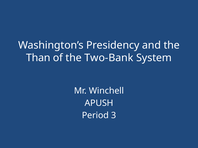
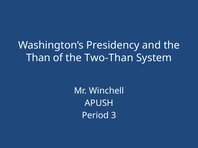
Two-Bank: Two-Bank -> Two-Than
